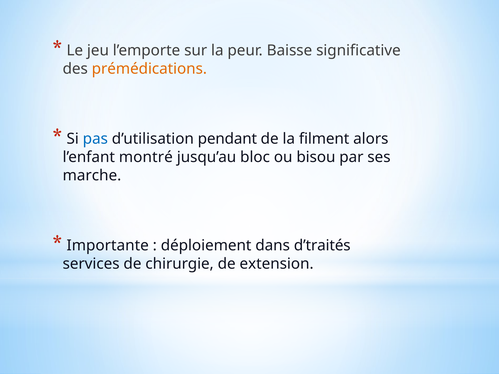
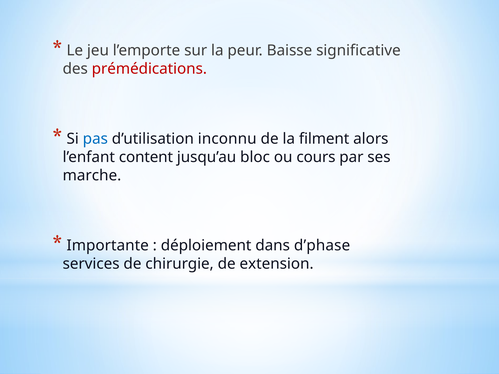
prémédications colour: orange -> red
pendant: pendant -> inconnu
montré: montré -> content
bisou: bisou -> cours
d’traités: d’traités -> d’phase
